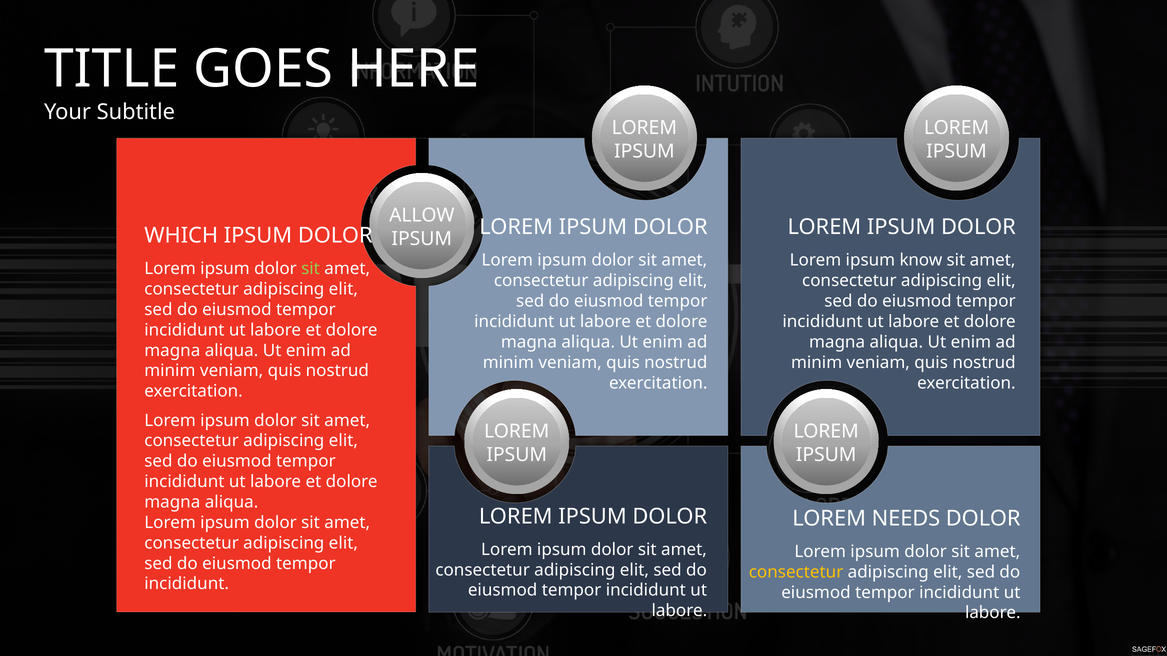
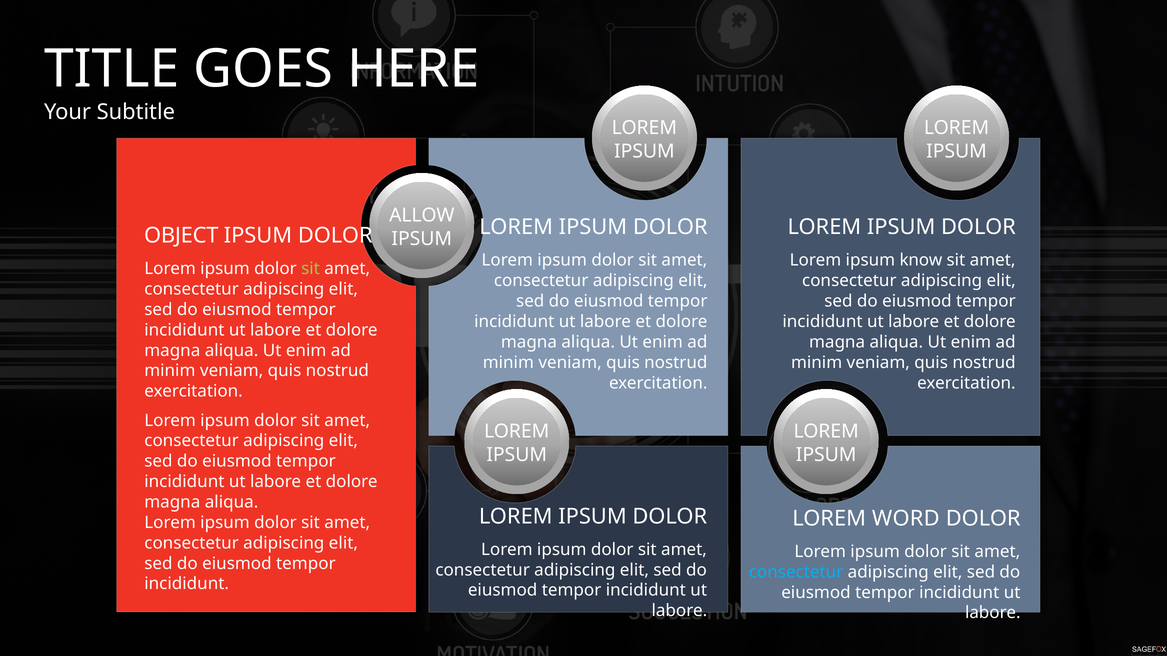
WHICH: WHICH -> OBJECT
NEEDS: NEEDS -> WORD
consectetur at (796, 572) colour: yellow -> light blue
